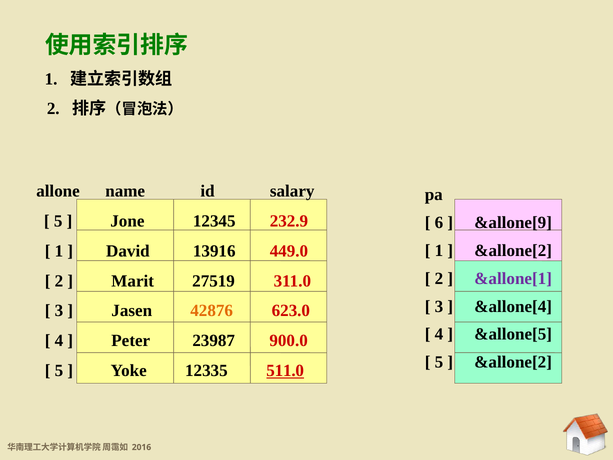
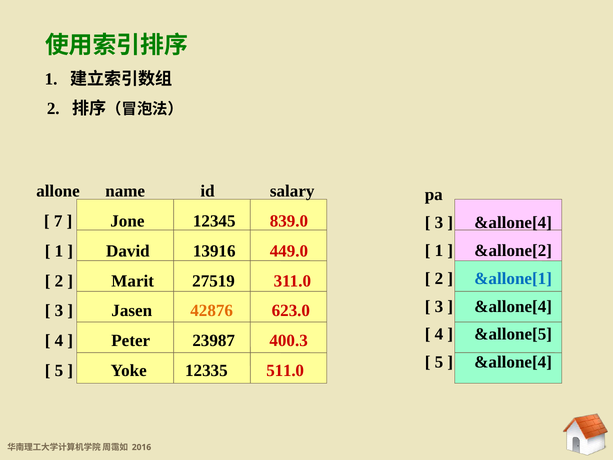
5 at (58, 221): 5 -> 7
232.9: 232.9 -> 839.0
6 at (439, 222): 6 -> 3
&allone[9 at (513, 222): &allone[9 -> &allone[4
&allone[1 colour: purple -> blue
900.0: 900.0 -> 400.3
&allone[2 at (513, 362): &allone[2 -> &allone[4
511.0 underline: present -> none
